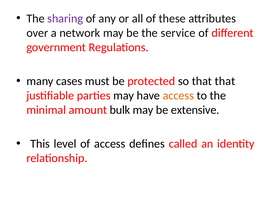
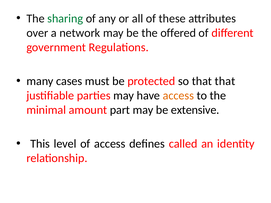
sharing colour: purple -> green
service: service -> offered
bulk: bulk -> part
